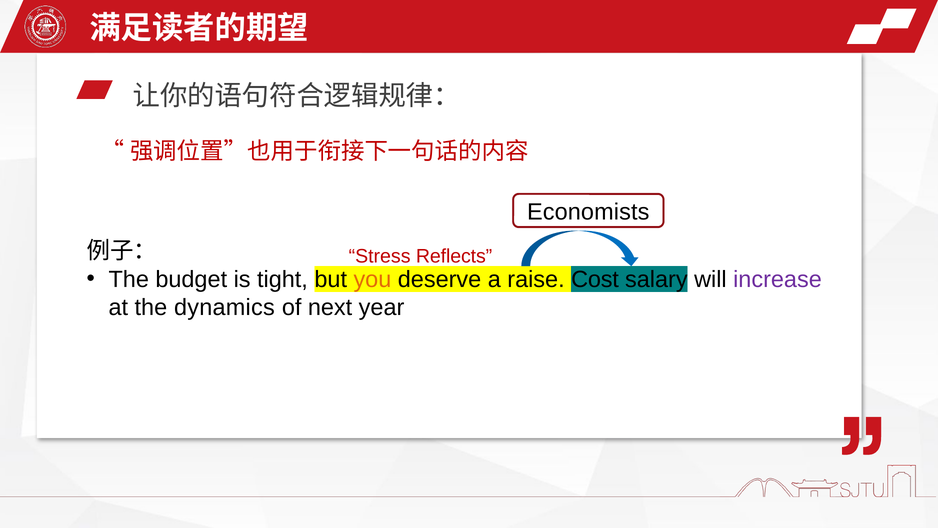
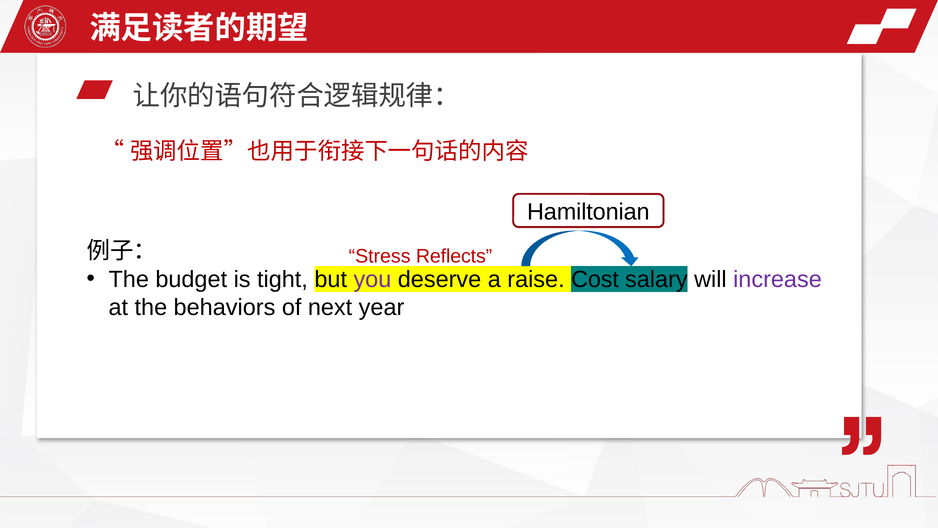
Economists: Economists -> Hamiltonian
you colour: orange -> purple
dynamics: dynamics -> behaviors
